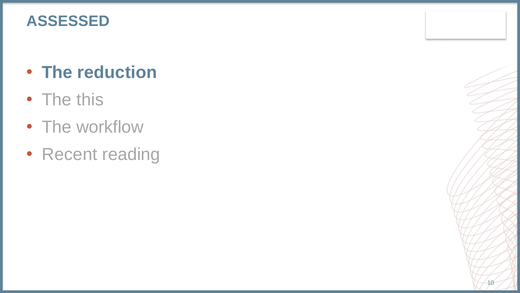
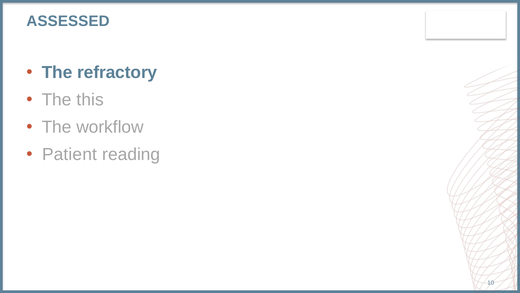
reduction: reduction -> refractory
Recent: Recent -> Patient
